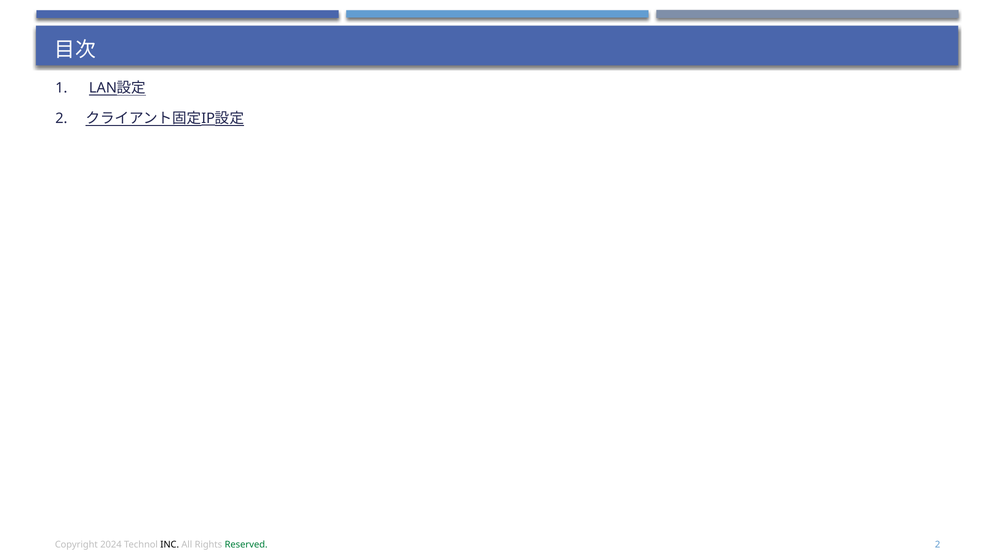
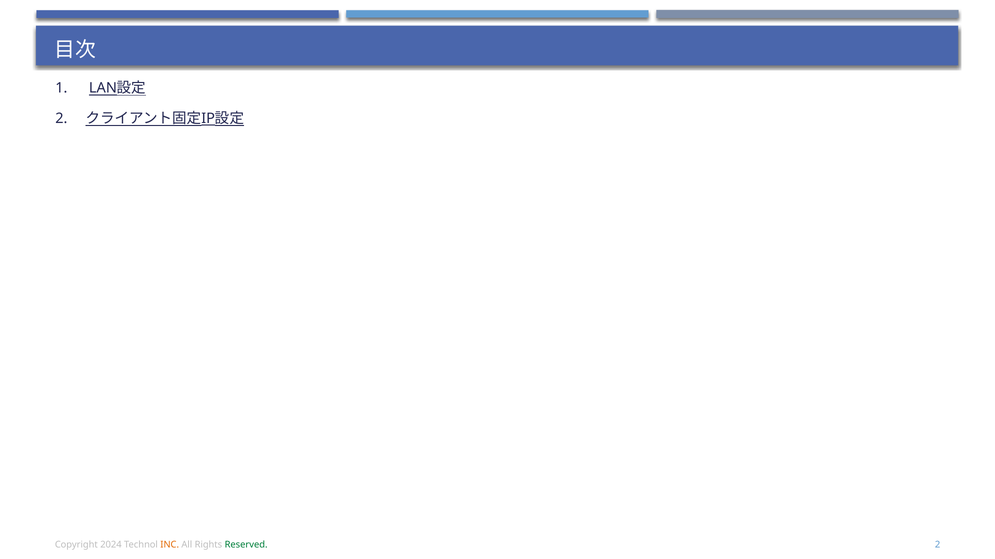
INC colour: black -> orange
